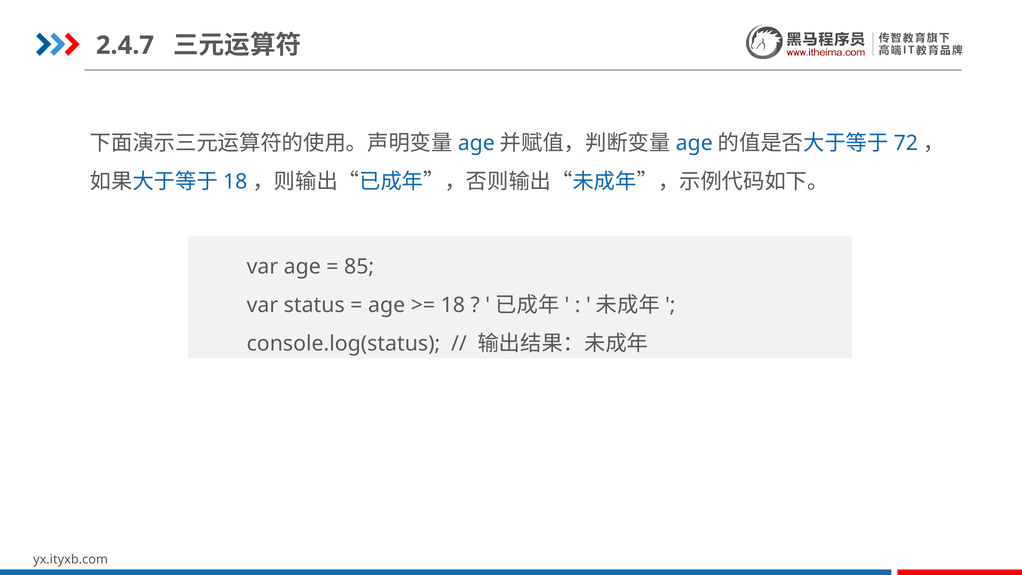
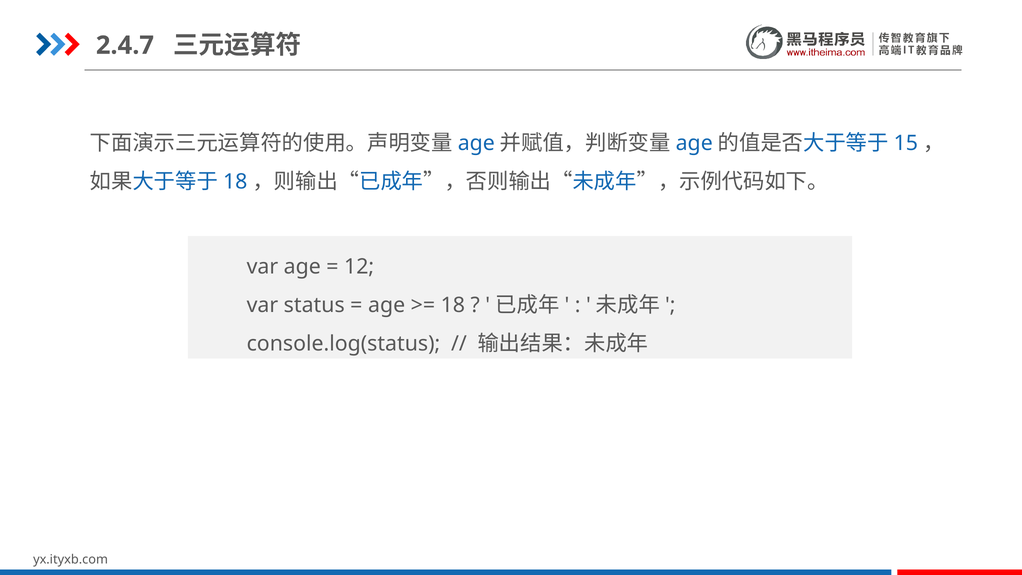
72: 72 -> 15
85: 85 -> 12
